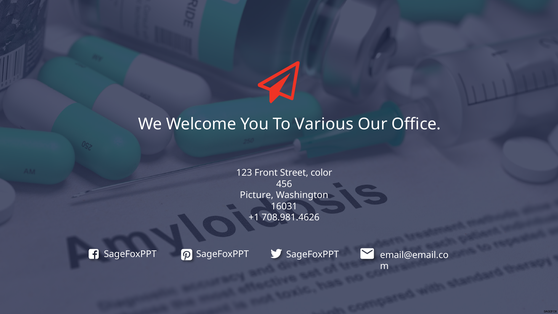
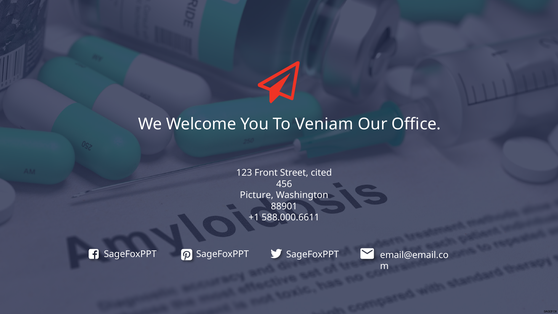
Various: Various -> Veniam
color: color -> cited
16031: 16031 -> 88901
708.981.4626: 708.981.4626 -> 588.000.6611
